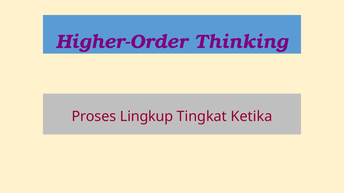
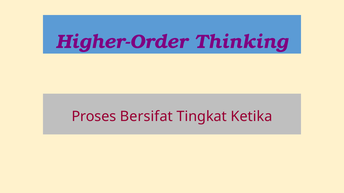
Lingkup: Lingkup -> Bersifat
